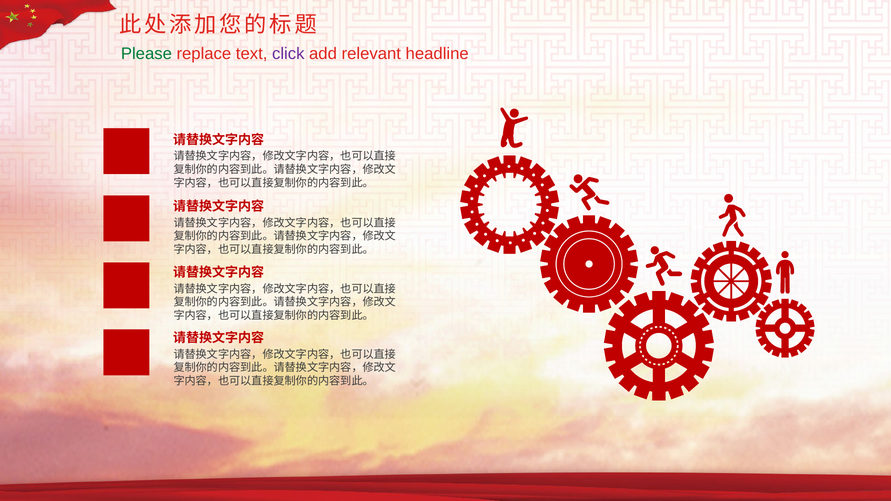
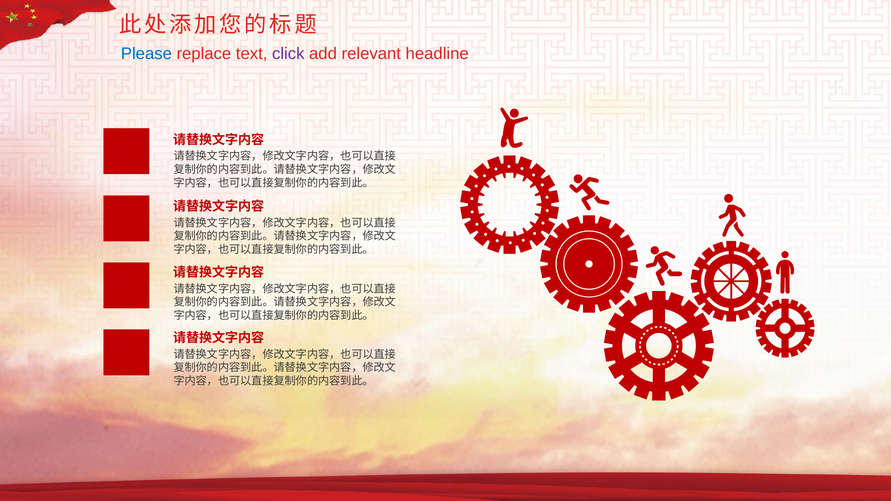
Please colour: green -> blue
